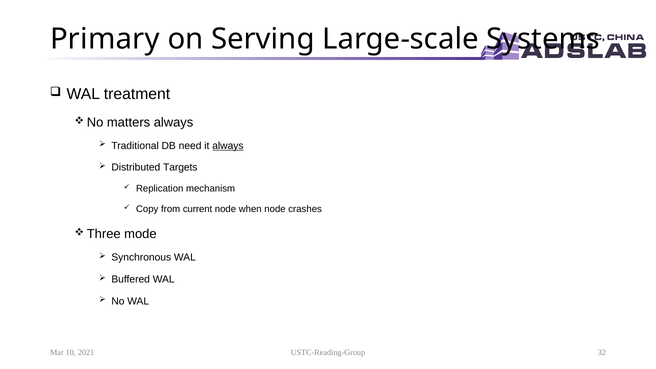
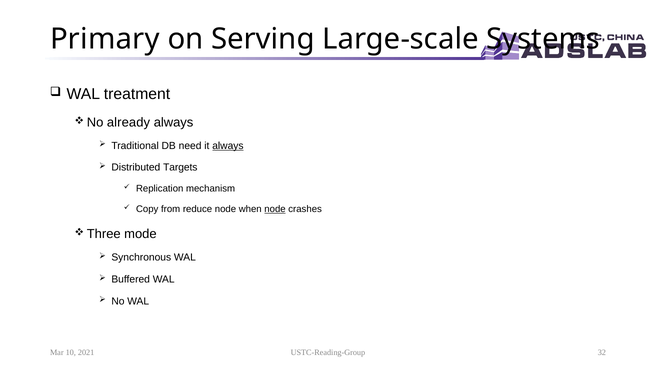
matters: matters -> already
current: current -> reduce
node at (275, 209) underline: none -> present
